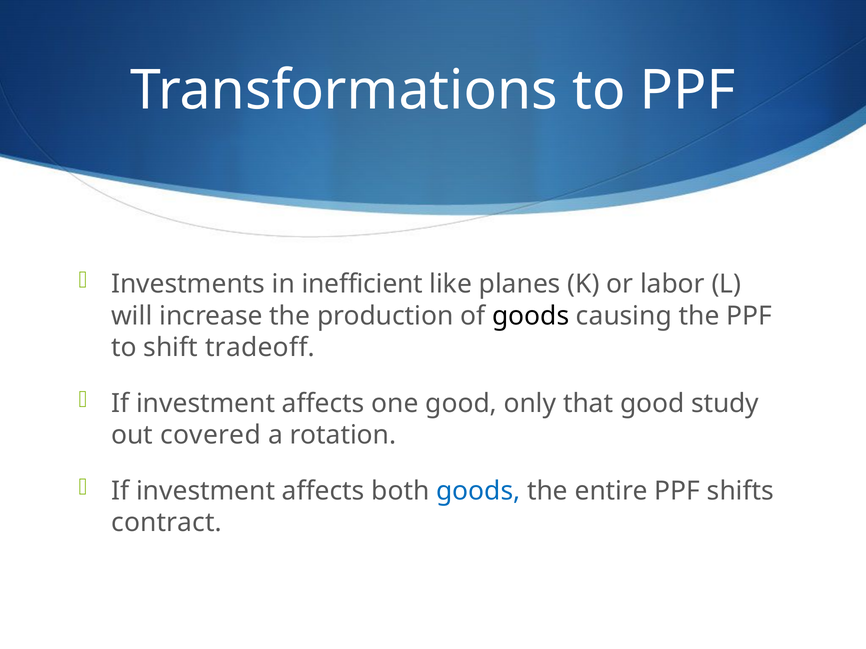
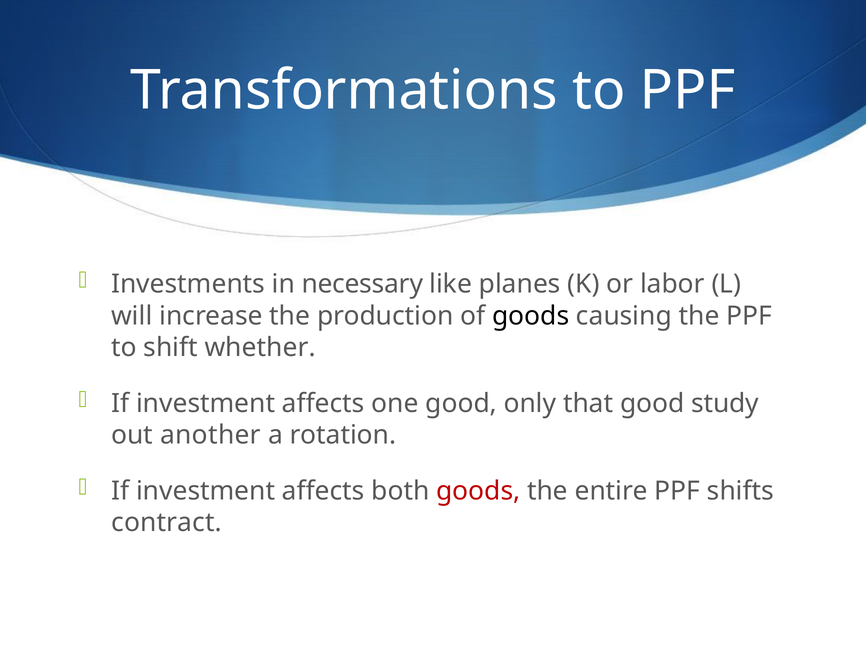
inefficient: inefficient -> necessary
tradeoff: tradeoff -> whether
covered: covered -> another
goods at (478, 491) colour: blue -> red
